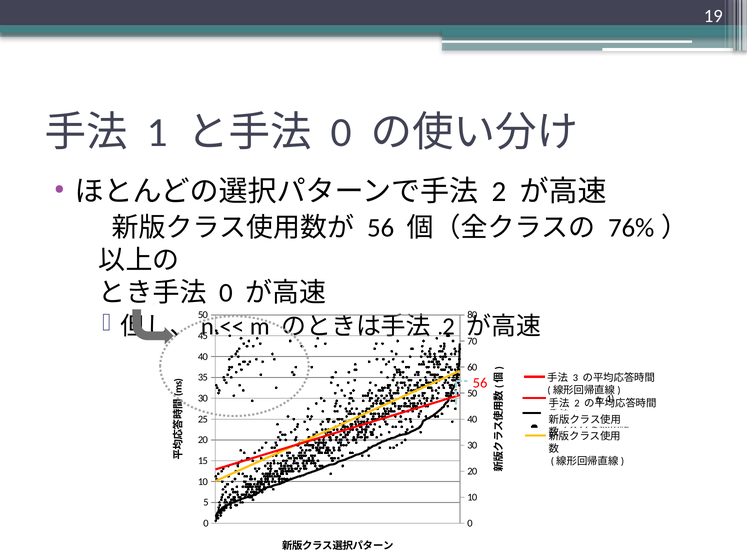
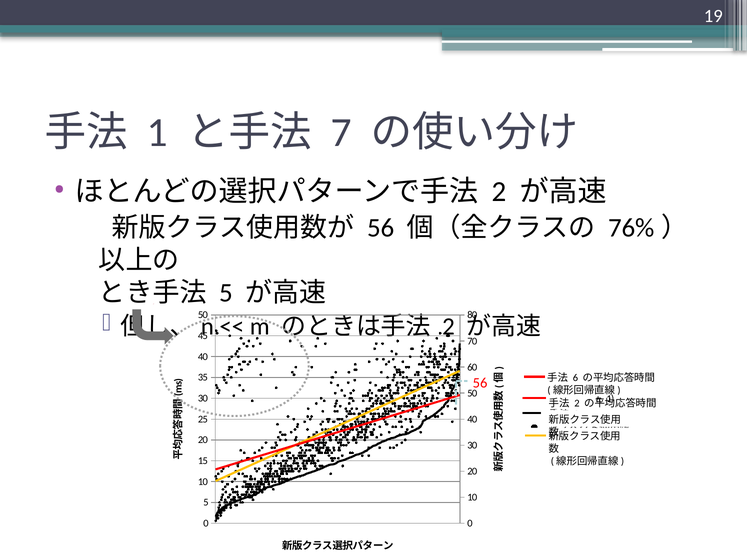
0 at (341, 132): 0 -> 7
0 at (226, 293): 0 -> 5
3: 3 -> 6
